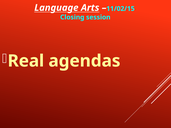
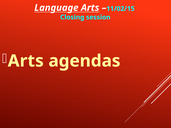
Real at (26, 61): Real -> Arts
